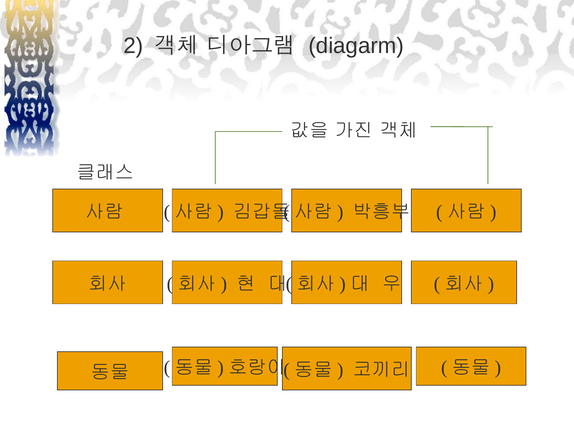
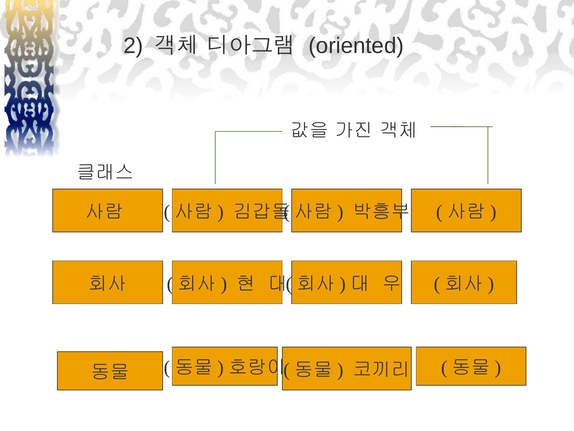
diagarm: diagarm -> oriented
